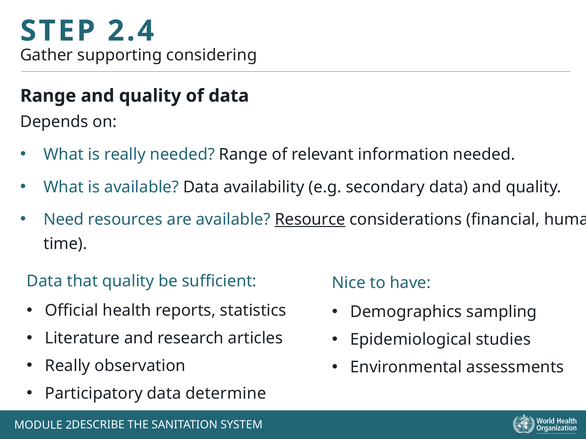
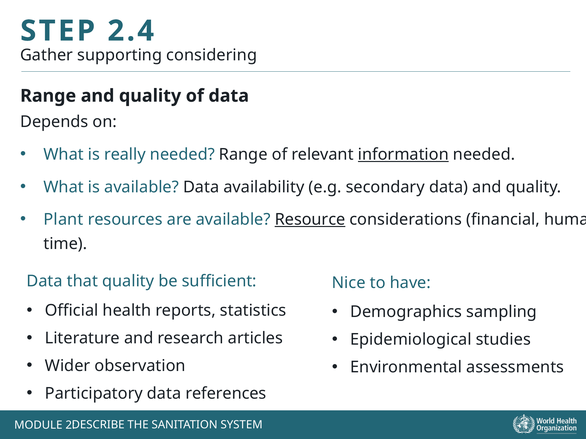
information underline: none -> present
Need: Need -> Plant
Really at (68, 366): Really -> Wider
determine: determine -> references
